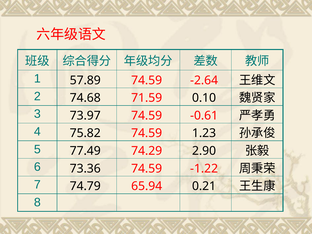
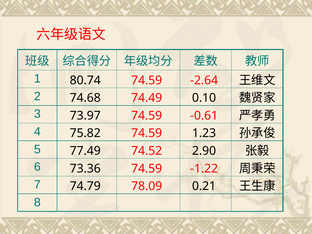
57.89: 57.89 -> 80.74
71.59: 71.59 -> 74.49
74.29: 74.29 -> 74.52
65.94: 65.94 -> 78.09
